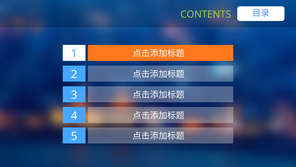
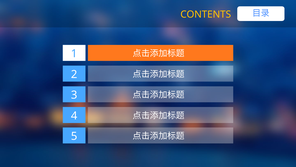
CONTENTS colour: light green -> yellow
